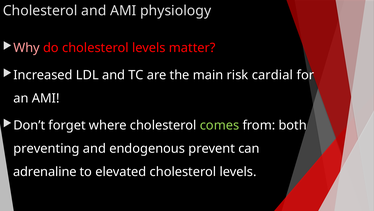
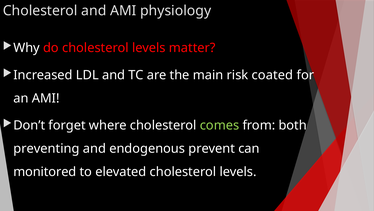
Why colour: pink -> white
cardial: cardial -> coated
adrenaline: adrenaline -> monitored
